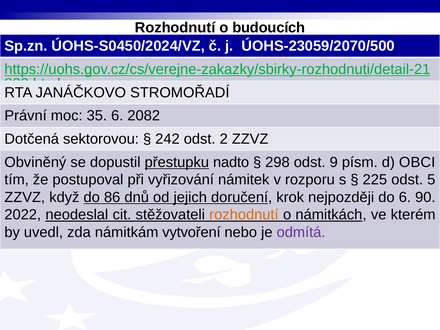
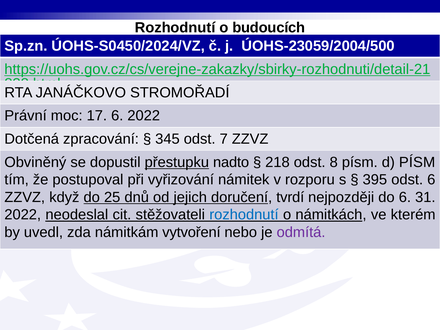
ÚOHS-23059/2070/500: ÚOHS-23059/2070/500 -> ÚOHS-23059/2004/500
35: 35 -> 17
6 2082: 2082 -> 2022
sektorovou: sektorovou -> zpracování
242: 242 -> 345
2: 2 -> 7
298: 298 -> 218
9: 9 -> 8
d OBCI: OBCI -> PÍSM
225: 225 -> 395
odst 5: 5 -> 6
86: 86 -> 25
krok: krok -> tvrdí
90: 90 -> 31
rozhodnutí at (244, 215) colour: orange -> blue
